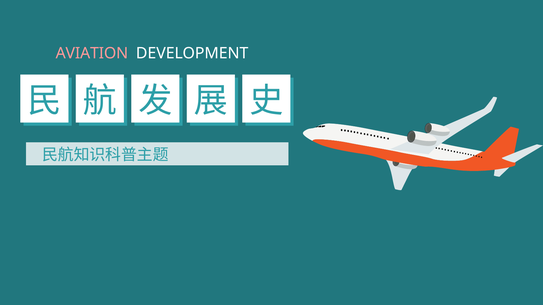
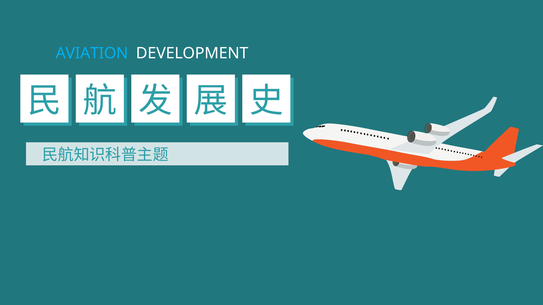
AVIATION colour: pink -> light blue
